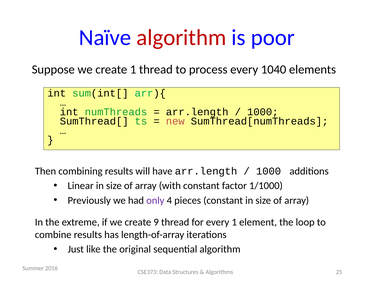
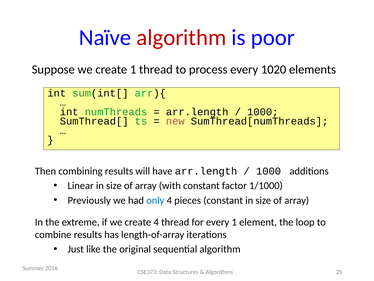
1040: 1040 -> 1020
only colour: purple -> blue
create 9: 9 -> 4
